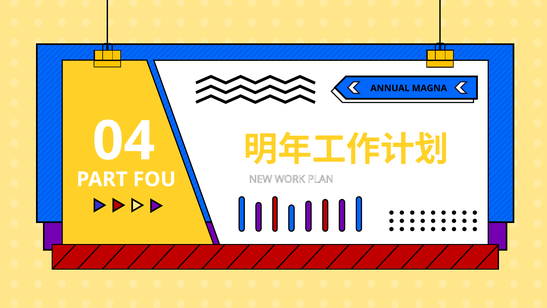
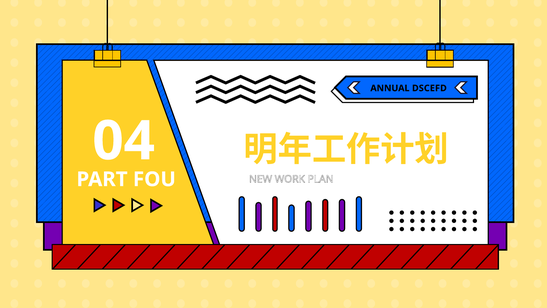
MAGNA: MAGNA -> DSCEFD
